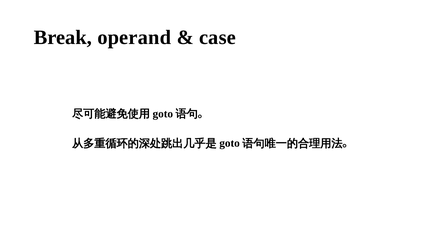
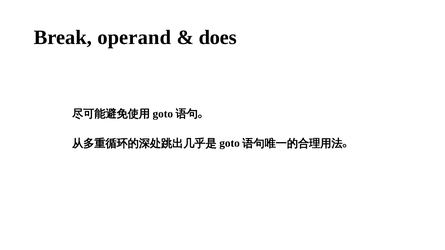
case: case -> does
